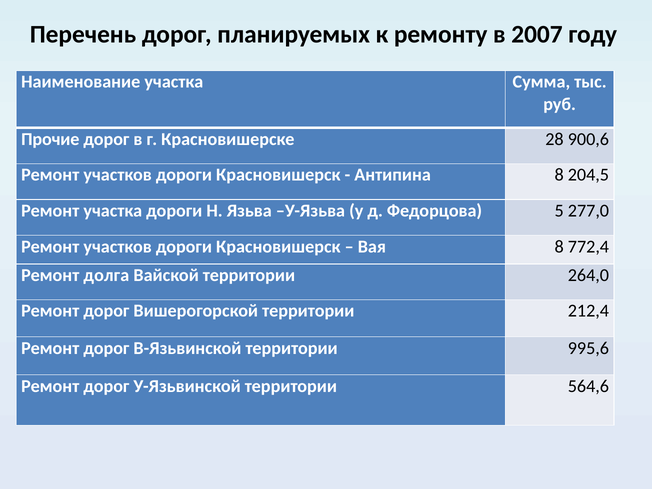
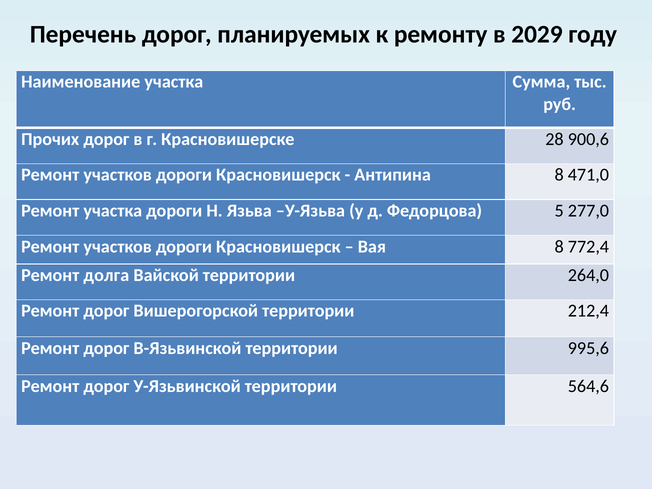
2007: 2007 -> 2029
Прочие: Прочие -> Прочих
204,5: 204,5 -> 471,0
